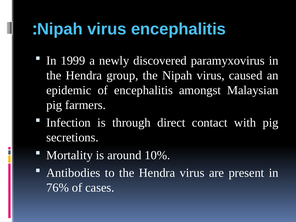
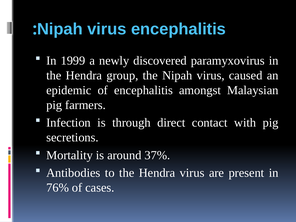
10%: 10% -> 37%
